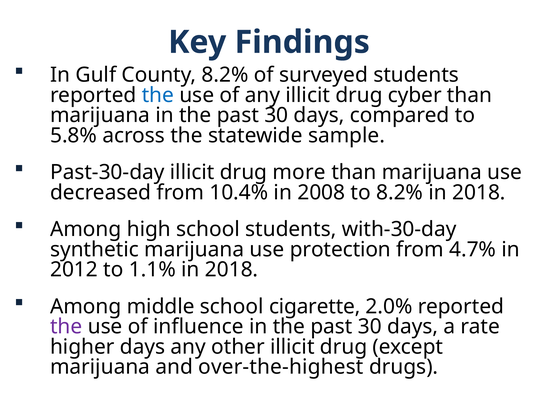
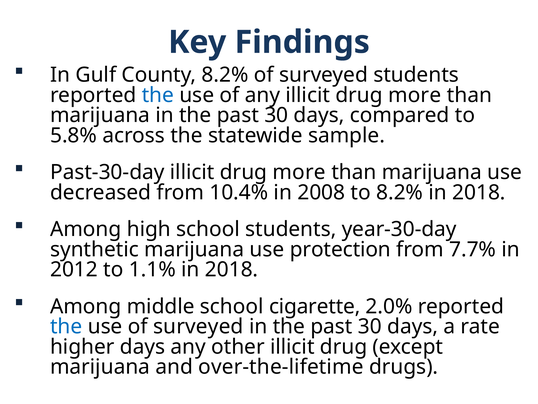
any illicit drug cyber: cyber -> more
with-30-day: with-30-day -> year-30-day
4.7%: 4.7% -> 7.7%
the at (66, 326) colour: purple -> blue
use of influence: influence -> surveyed
over-the-highest: over-the-highest -> over-the-lifetime
